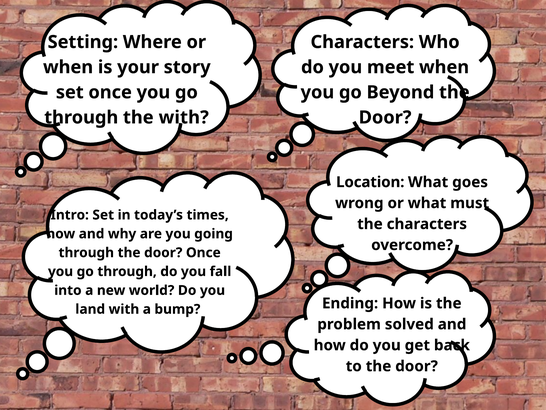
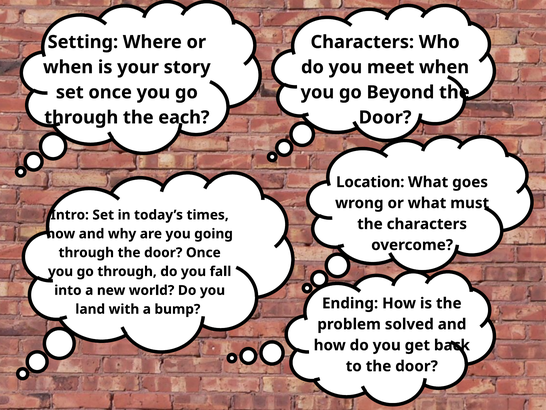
the with: with -> each
